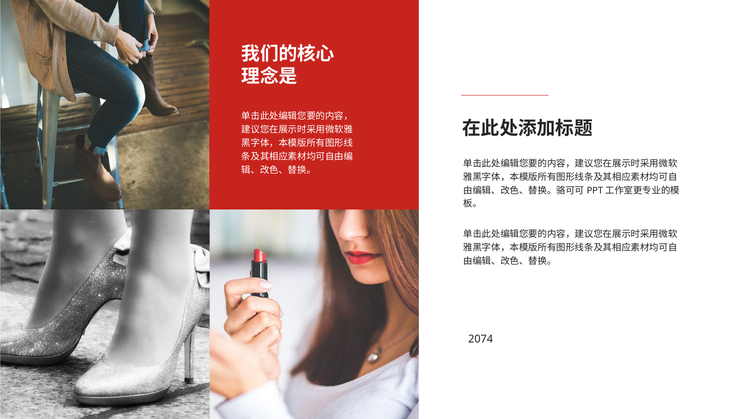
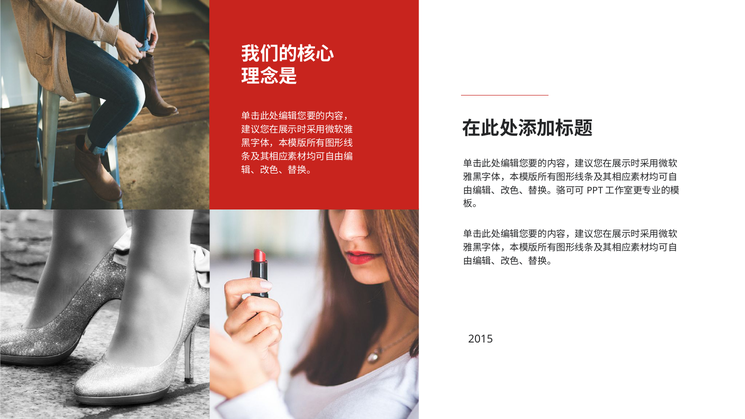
2074: 2074 -> 2015
